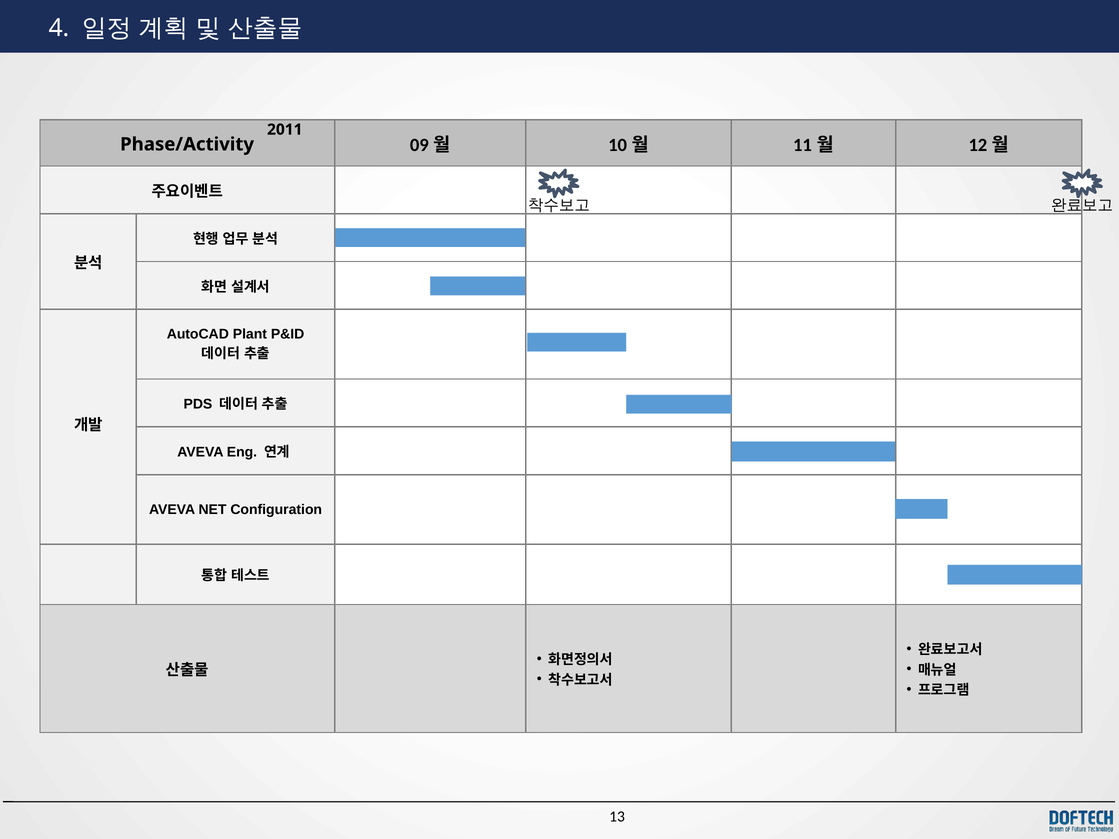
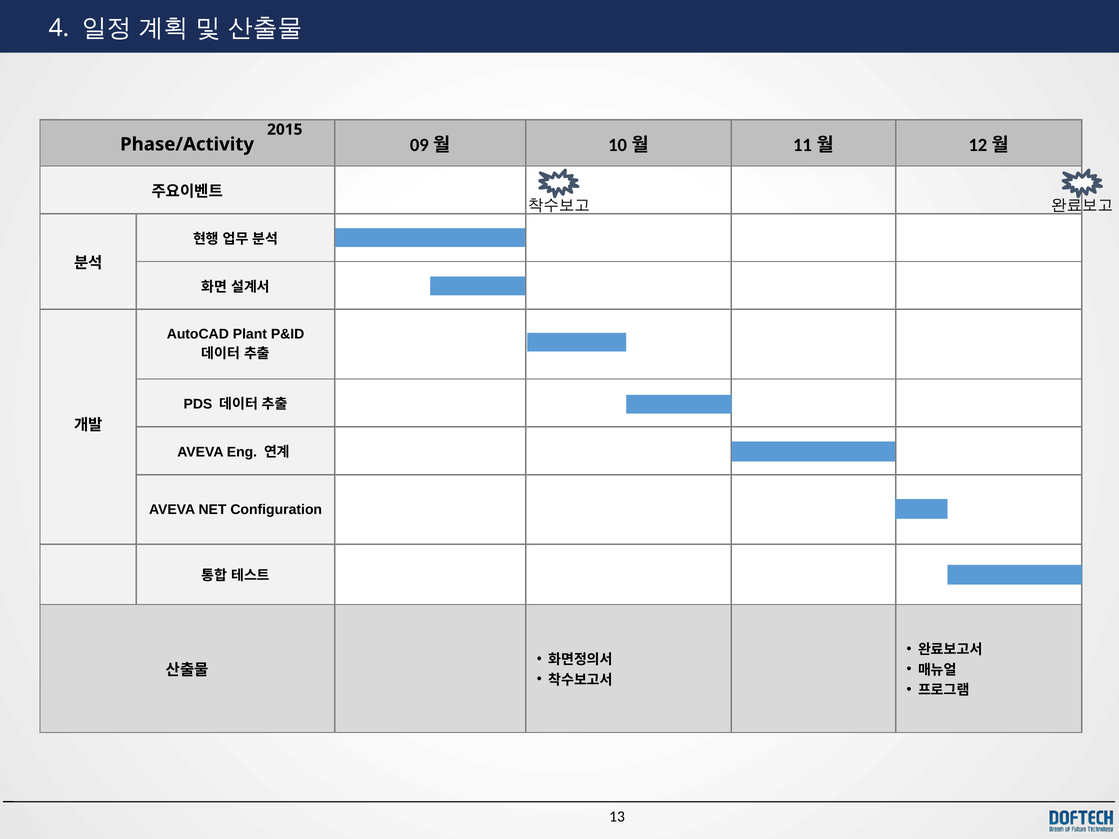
2011: 2011 -> 2015
